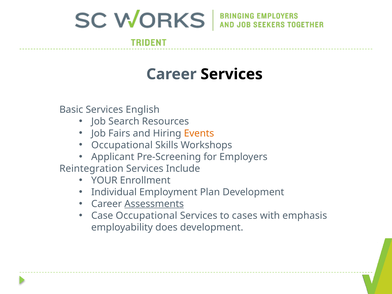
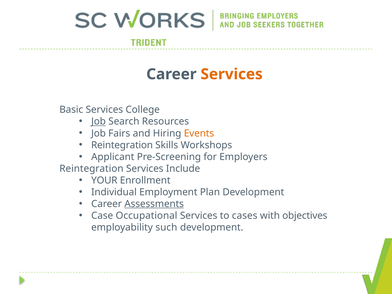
Services at (232, 74) colour: black -> orange
English: English -> College
Job at (99, 122) underline: none -> present
Occupational at (122, 145): Occupational -> Reintegration
emphasis: emphasis -> objectives
does: does -> such
